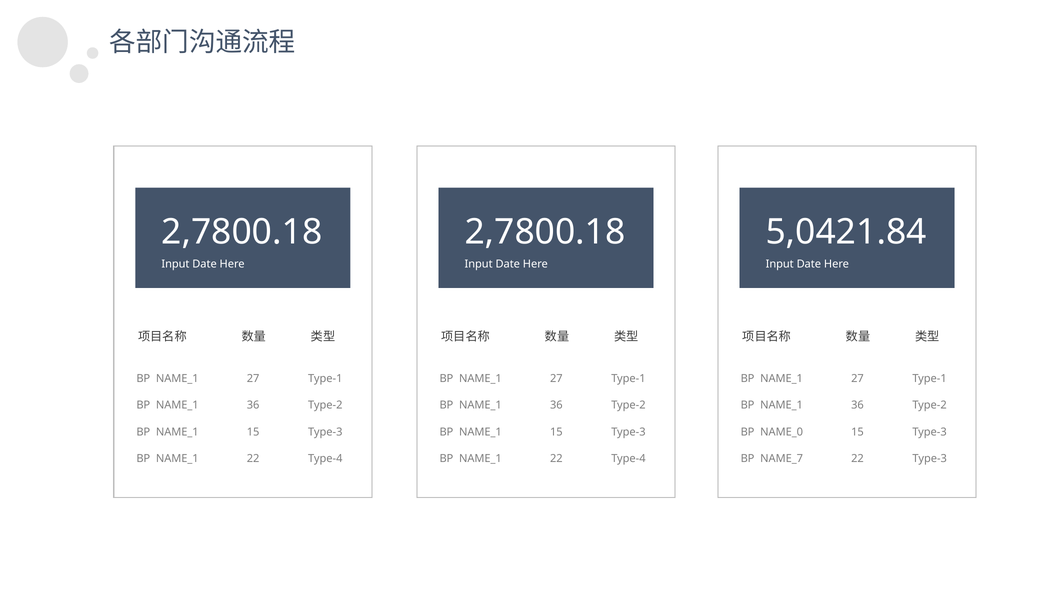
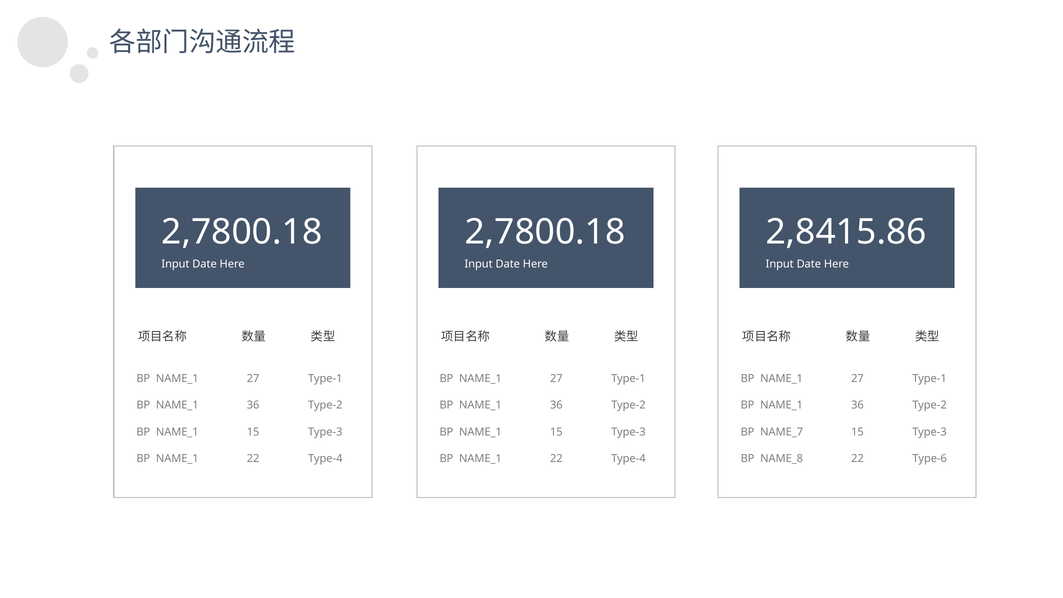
5,0421.84: 5,0421.84 -> 2,8415.86
NAME_0: NAME_0 -> NAME_7
NAME_7: NAME_7 -> NAME_8
Type-3 at (930, 458): Type-3 -> Type-6
